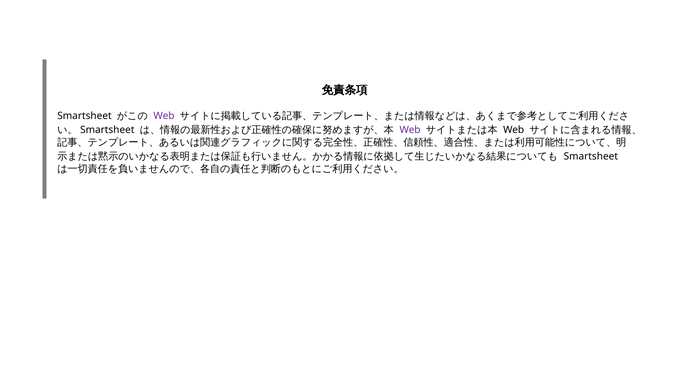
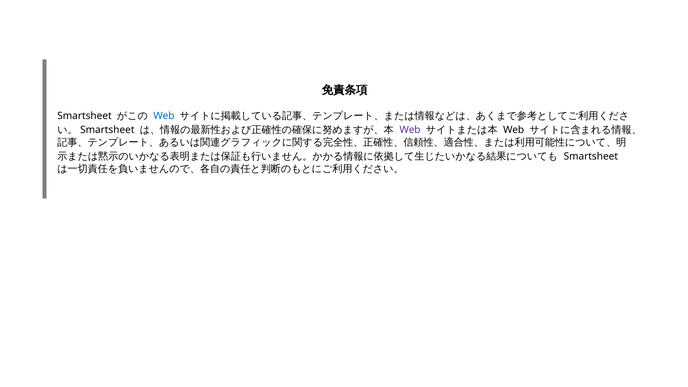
Web at (164, 116) colour: purple -> blue
